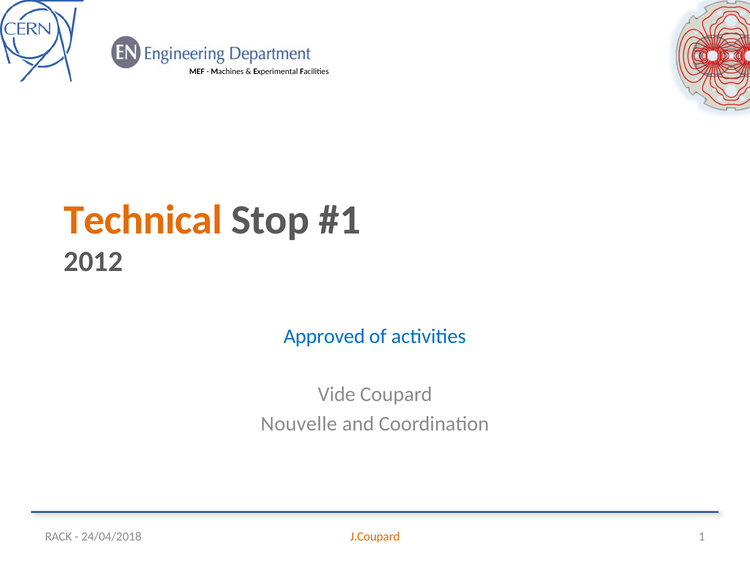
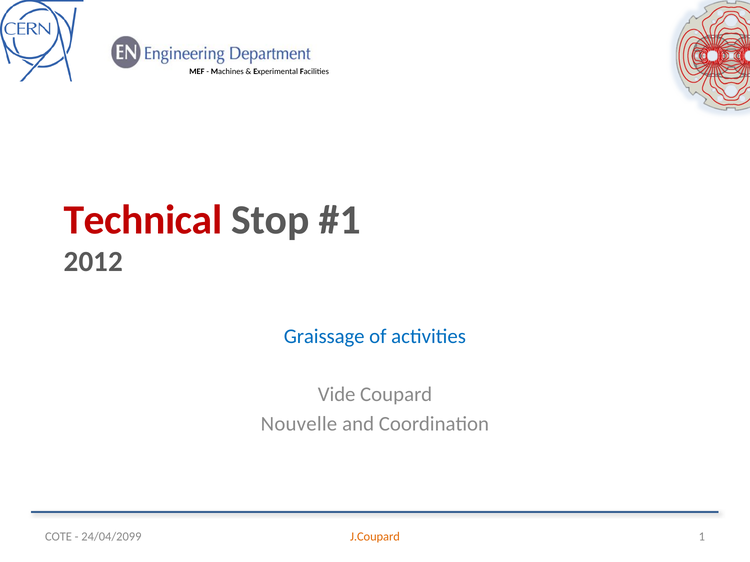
Technical colour: orange -> red
Approved: Approved -> Graissage
RACK: RACK -> COTE
24/04/2018: 24/04/2018 -> 24/04/2099
